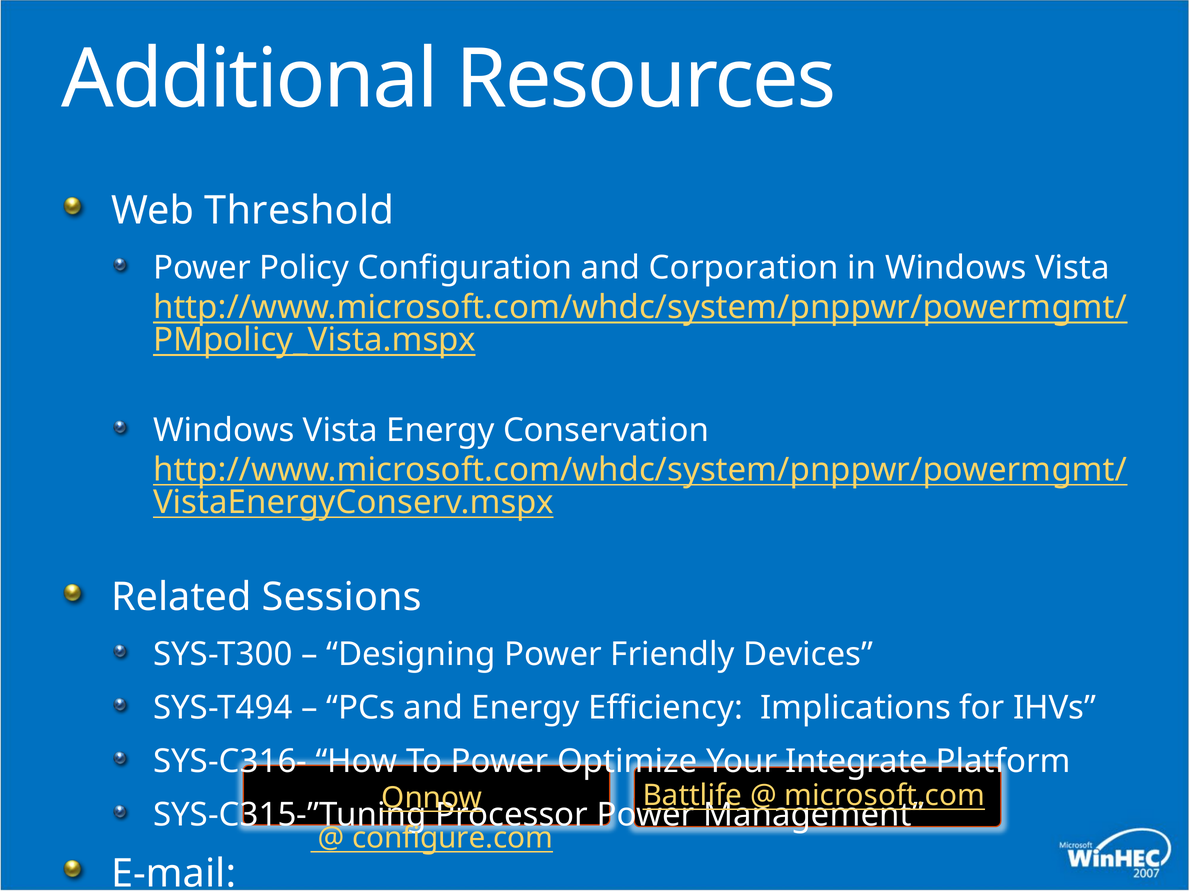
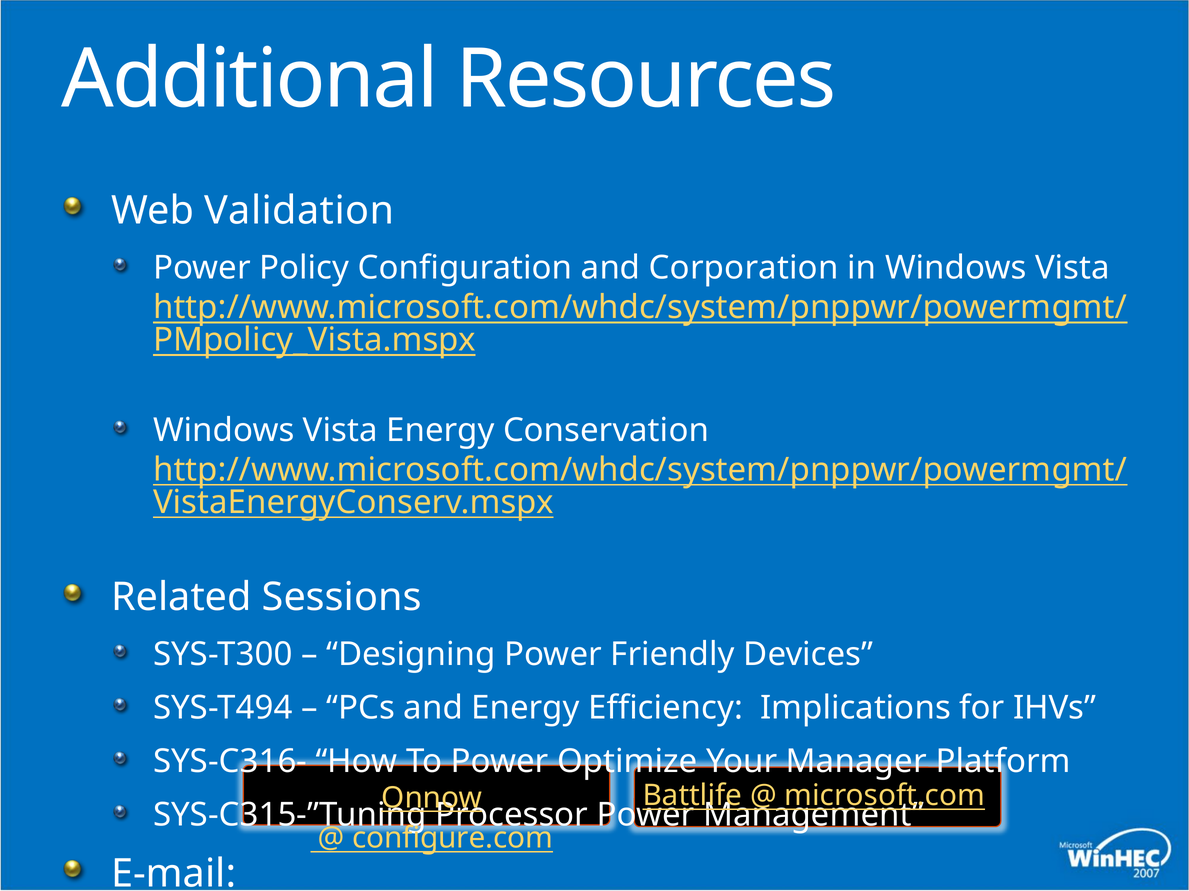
Threshold: Threshold -> Validation
Integrate: Integrate -> Manager
